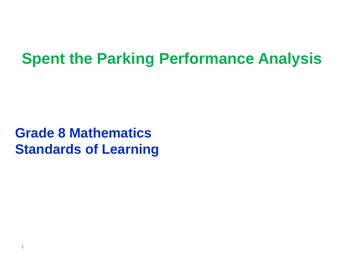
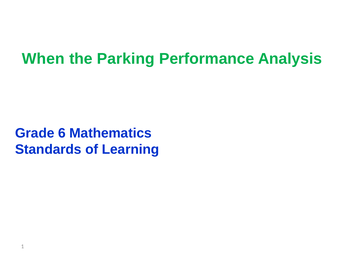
Spent: Spent -> When
8: 8 -> 6
